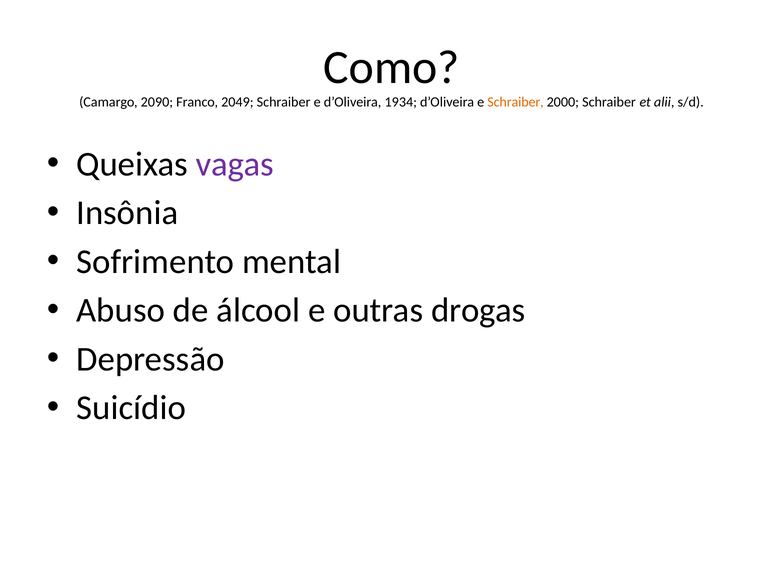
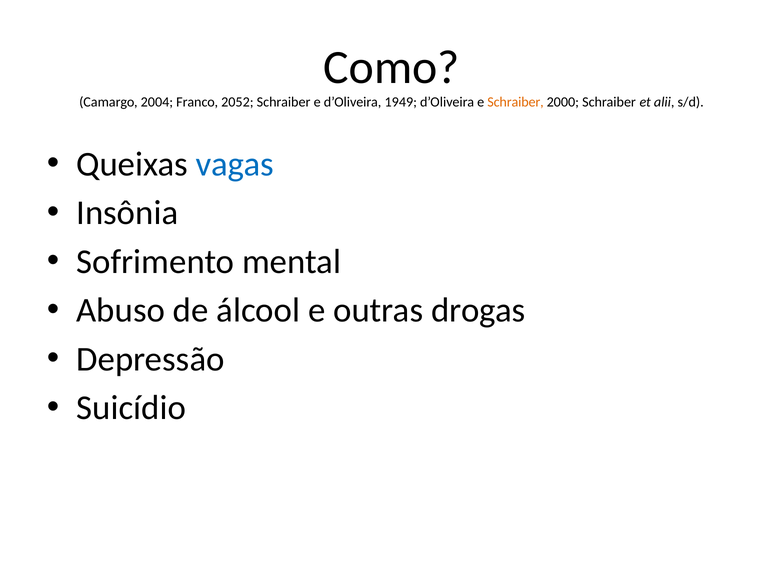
2090: 2090 -> 2004
2049: 2049 -> 2052
1934: 1934 -> 1949
vagas colour: purple -> blue
